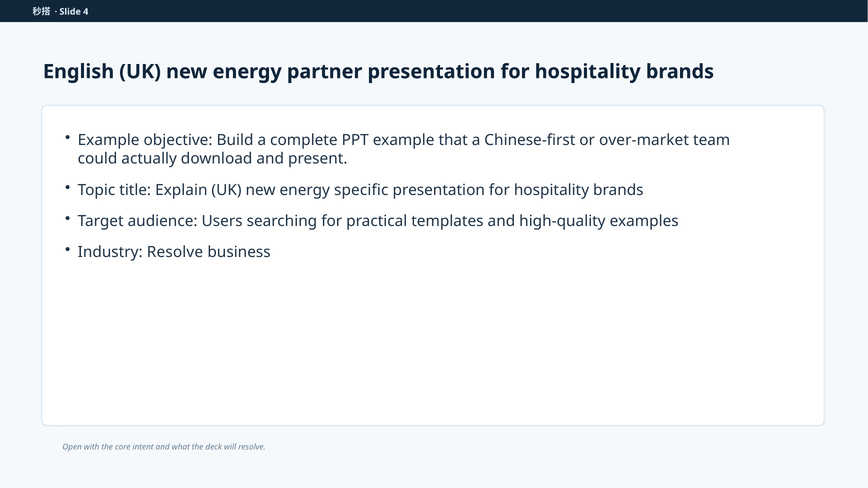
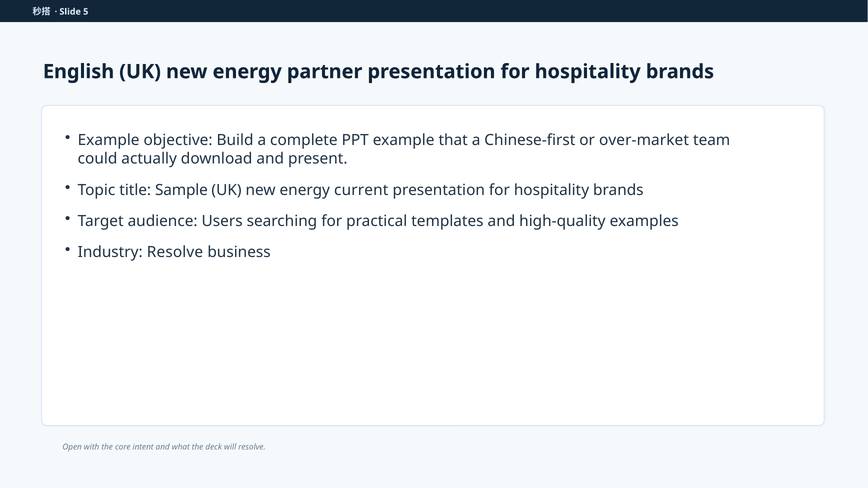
4: 4 -> 5
Explain: Explain -> Sample
specific: specific -> current
